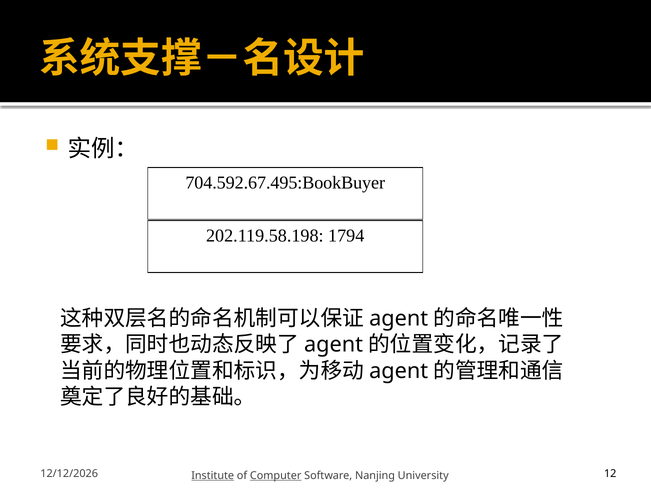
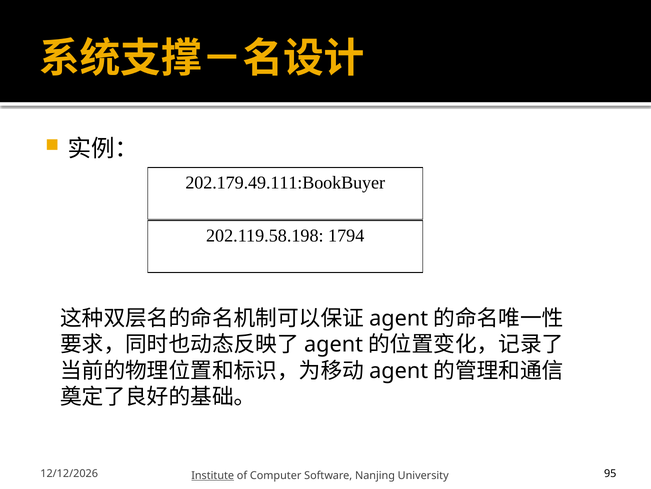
704.592.67.495:BookBuyer: 704.592.67.495:BookBuyer -> 202.179.49.111:BookBuyer
Computer underline: present -> none
12: 12 -> 95
